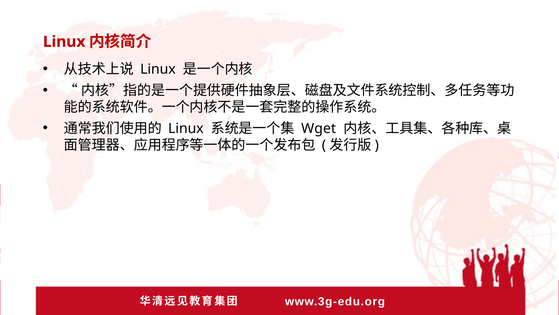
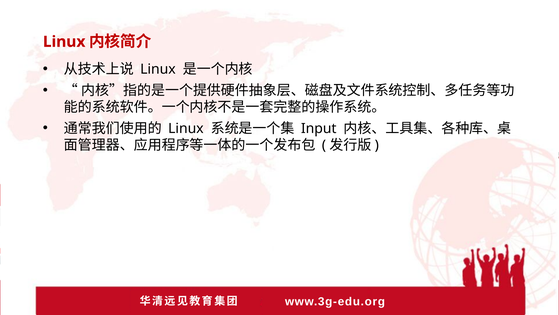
Wget: Wget -> Input
